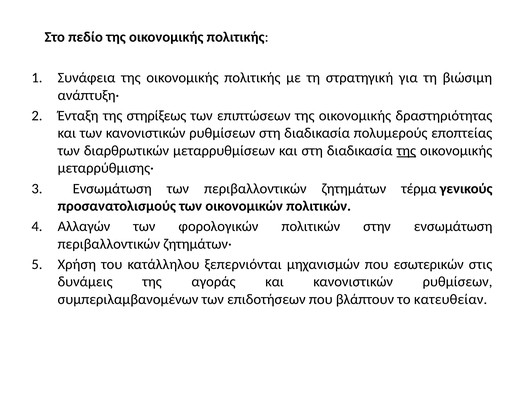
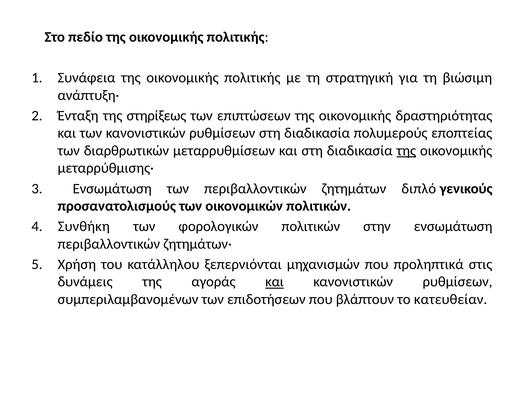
τέρμα: τέρμα -> διπλό
Αλλαγών: Αλλαγών -> Συνθήκη
εσωτερικών: εσωτερικών -> προληπτικά
και at (275, 282) underline: none -> present
